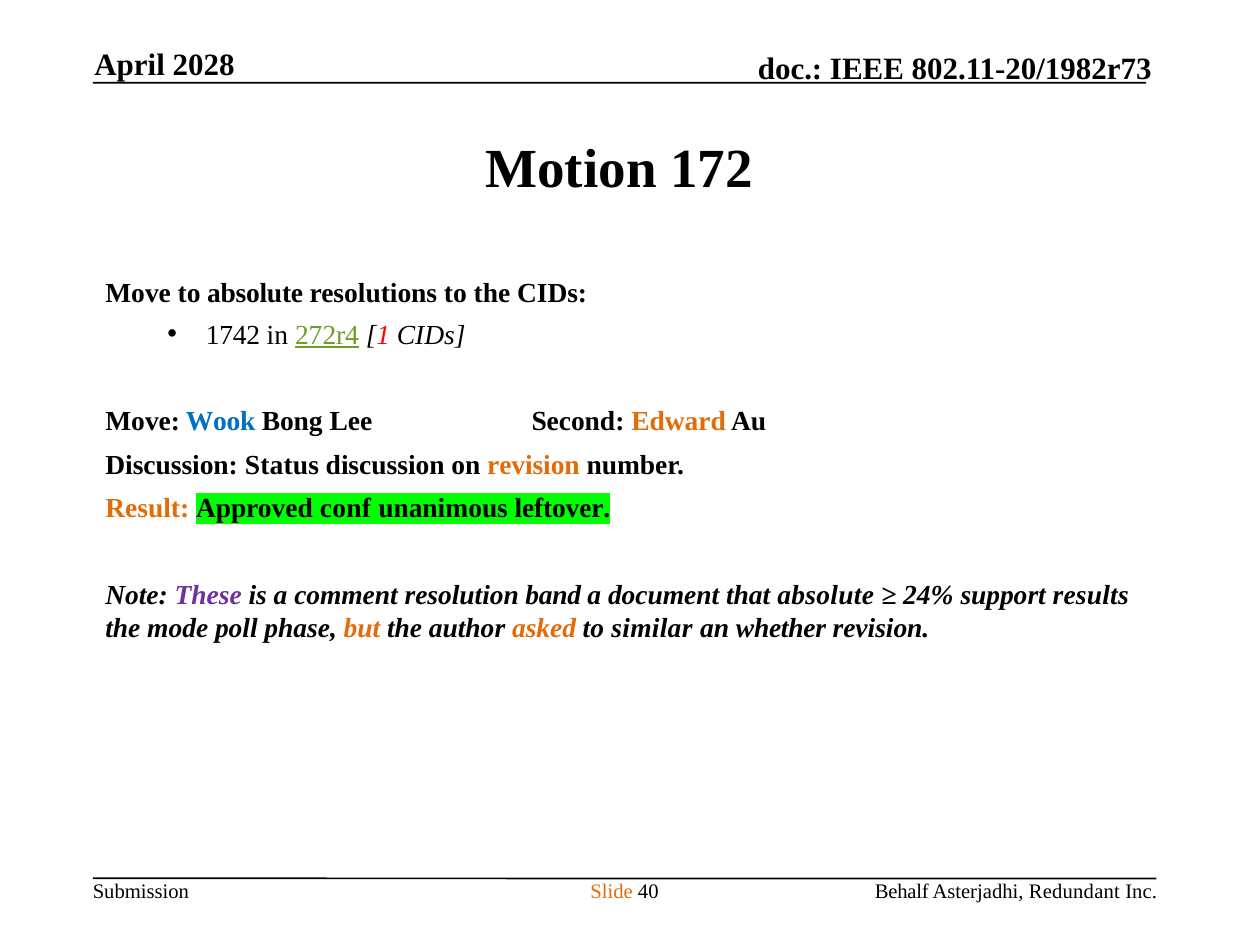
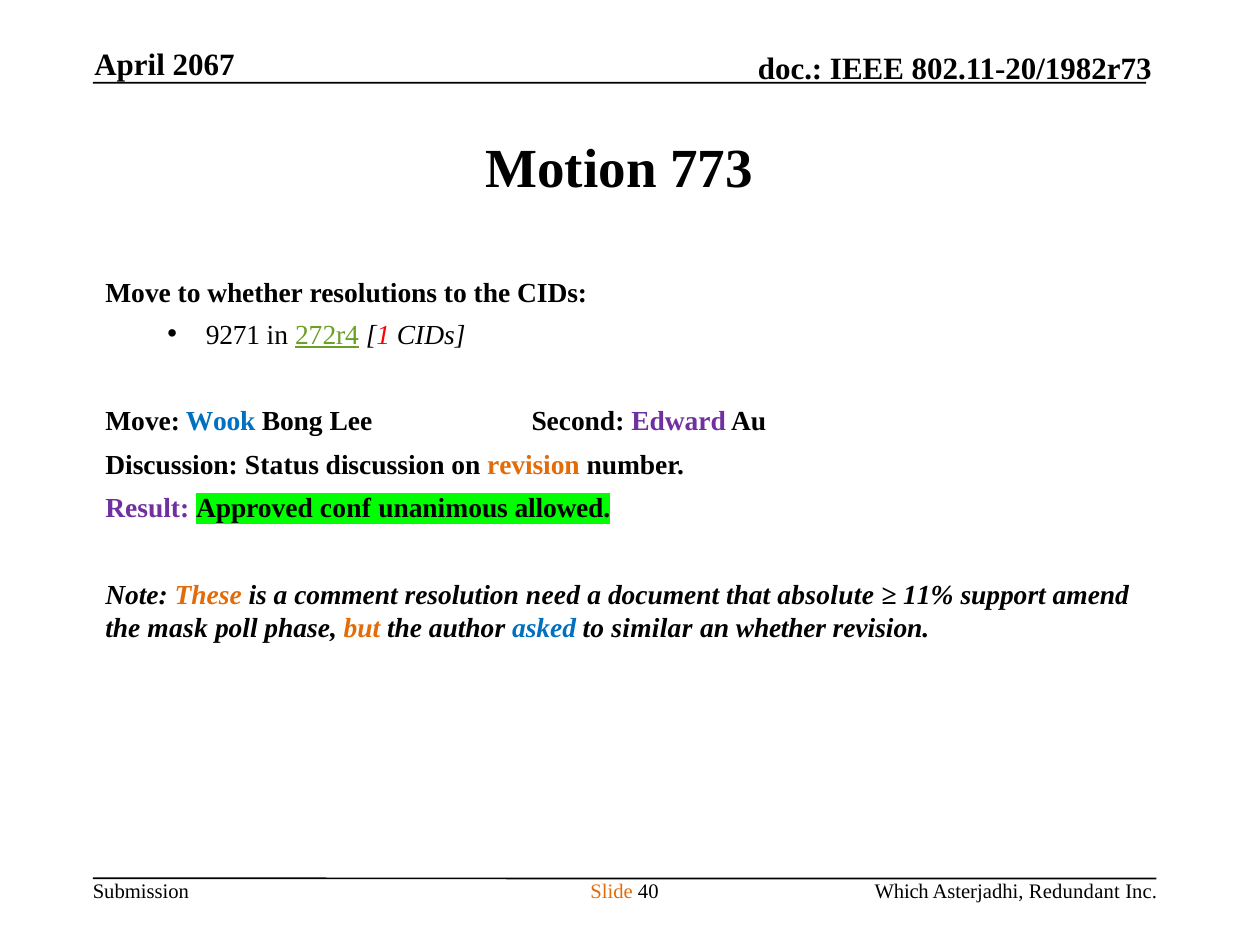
2028: 2028 -> 2067
172: 172 -> 773
to absolute: absolute -> whether
1742: 1742 -> 9271
Edward colour: orange -> purple
Result colour: orange -> purple
leftover: leftover -> allowed
These colour: purple -> orange
band: band -> need
24%: 24% -> 11%
results: results -> amend
mode: mode -> mask
asked colour: orange -> blue
Behalf: Behalf -> Which
